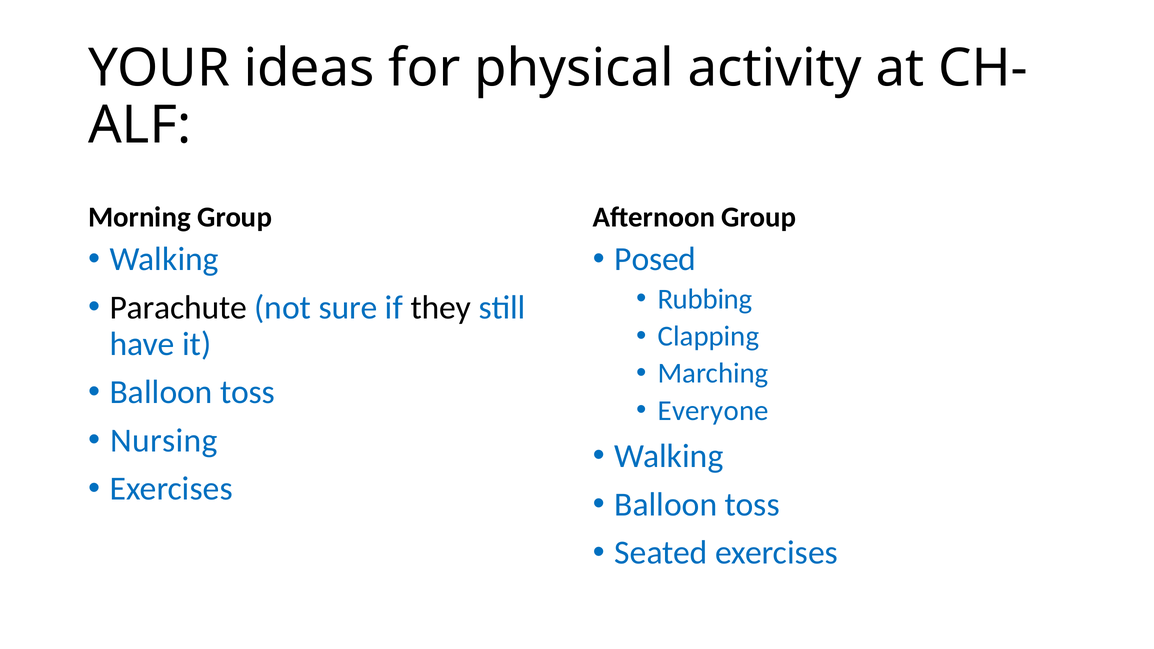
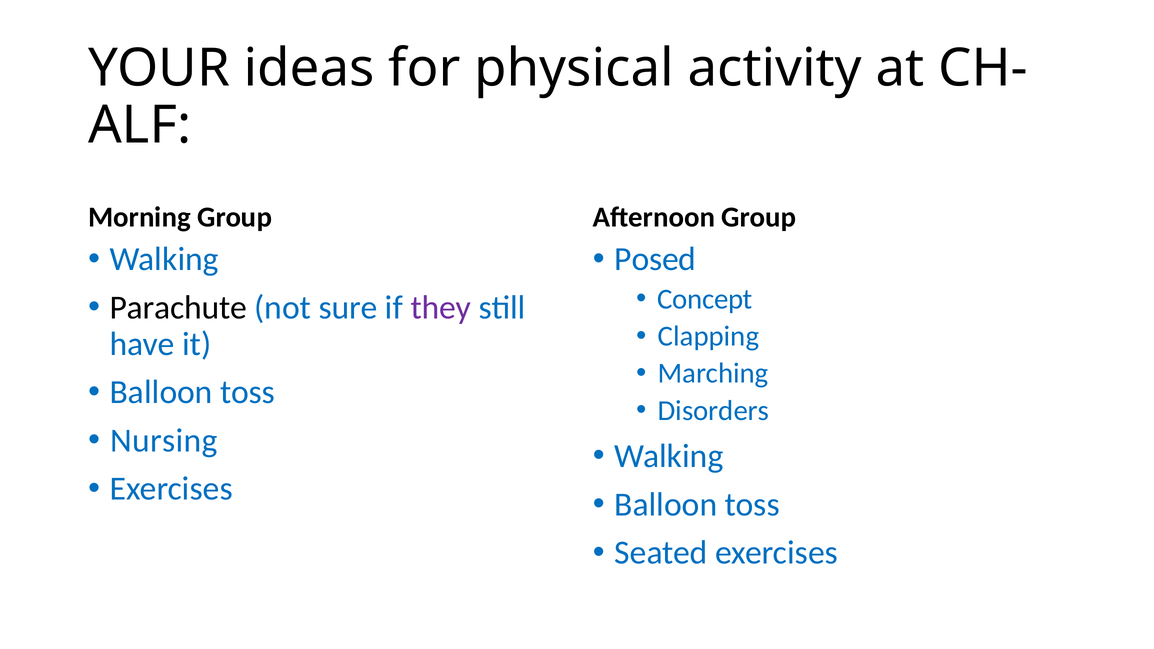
Rubbing: Rubbing -> Concept
they colour: black -> purple
Everyone: Everyone -> Disorders
